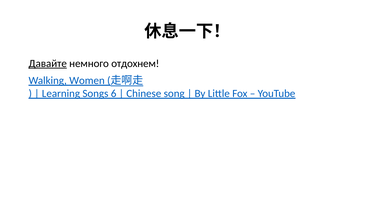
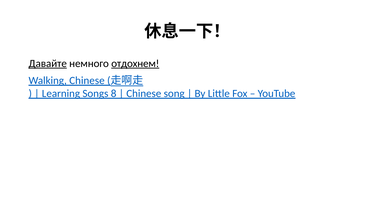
отдохнем underline: none -> present
Walking Women: Women -> Chinese
6: 6 -> 8
